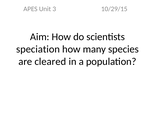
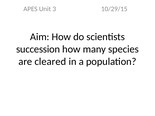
speciation: speciation -> succession
